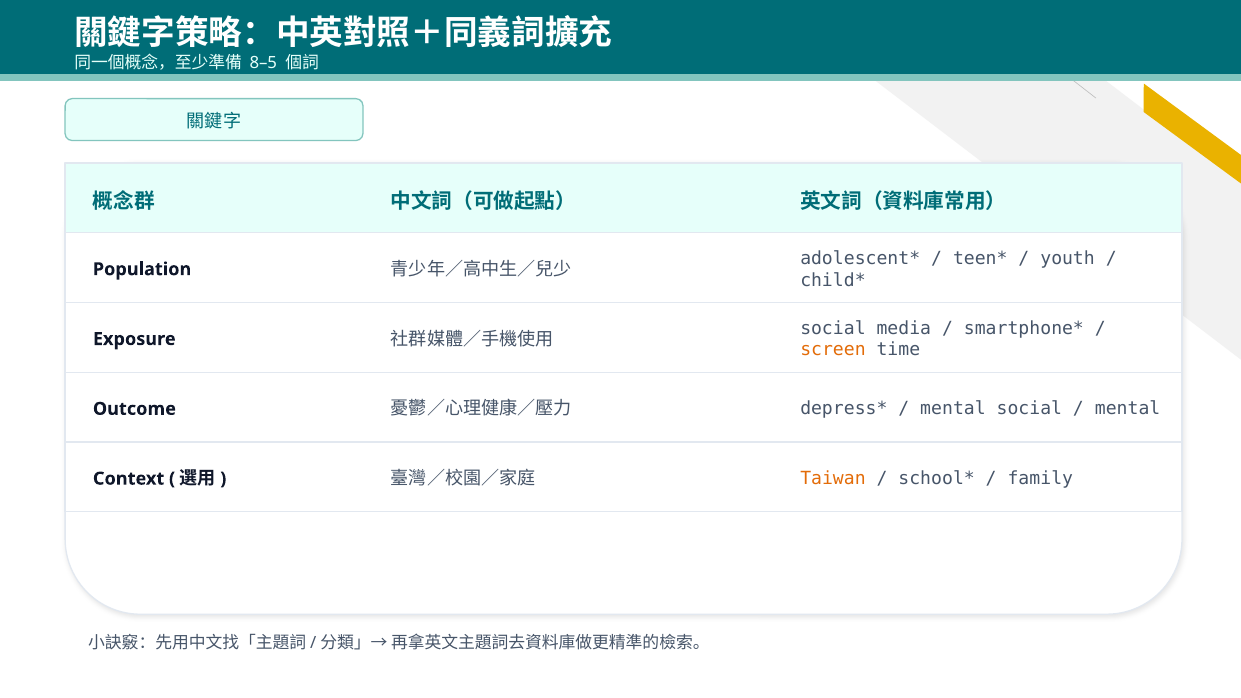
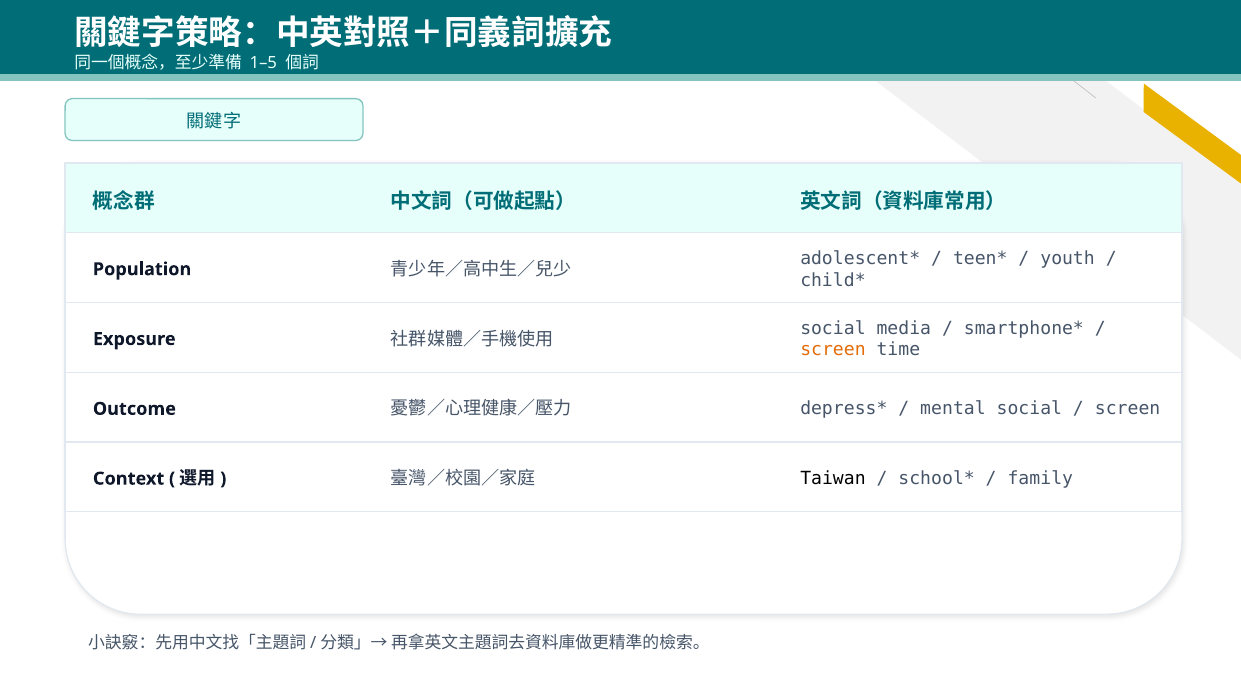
8–5: 8–5 -> 1–5
mental at (1128, 409): mental -> screen
Taiwan colour: orange -> black
